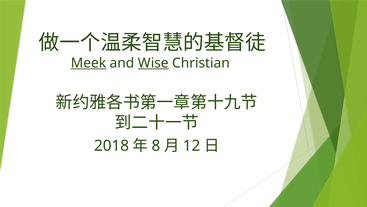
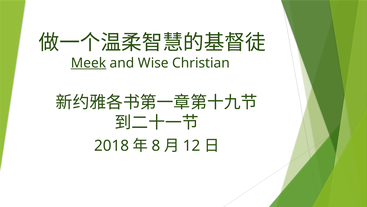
Wise underline: present -> none
